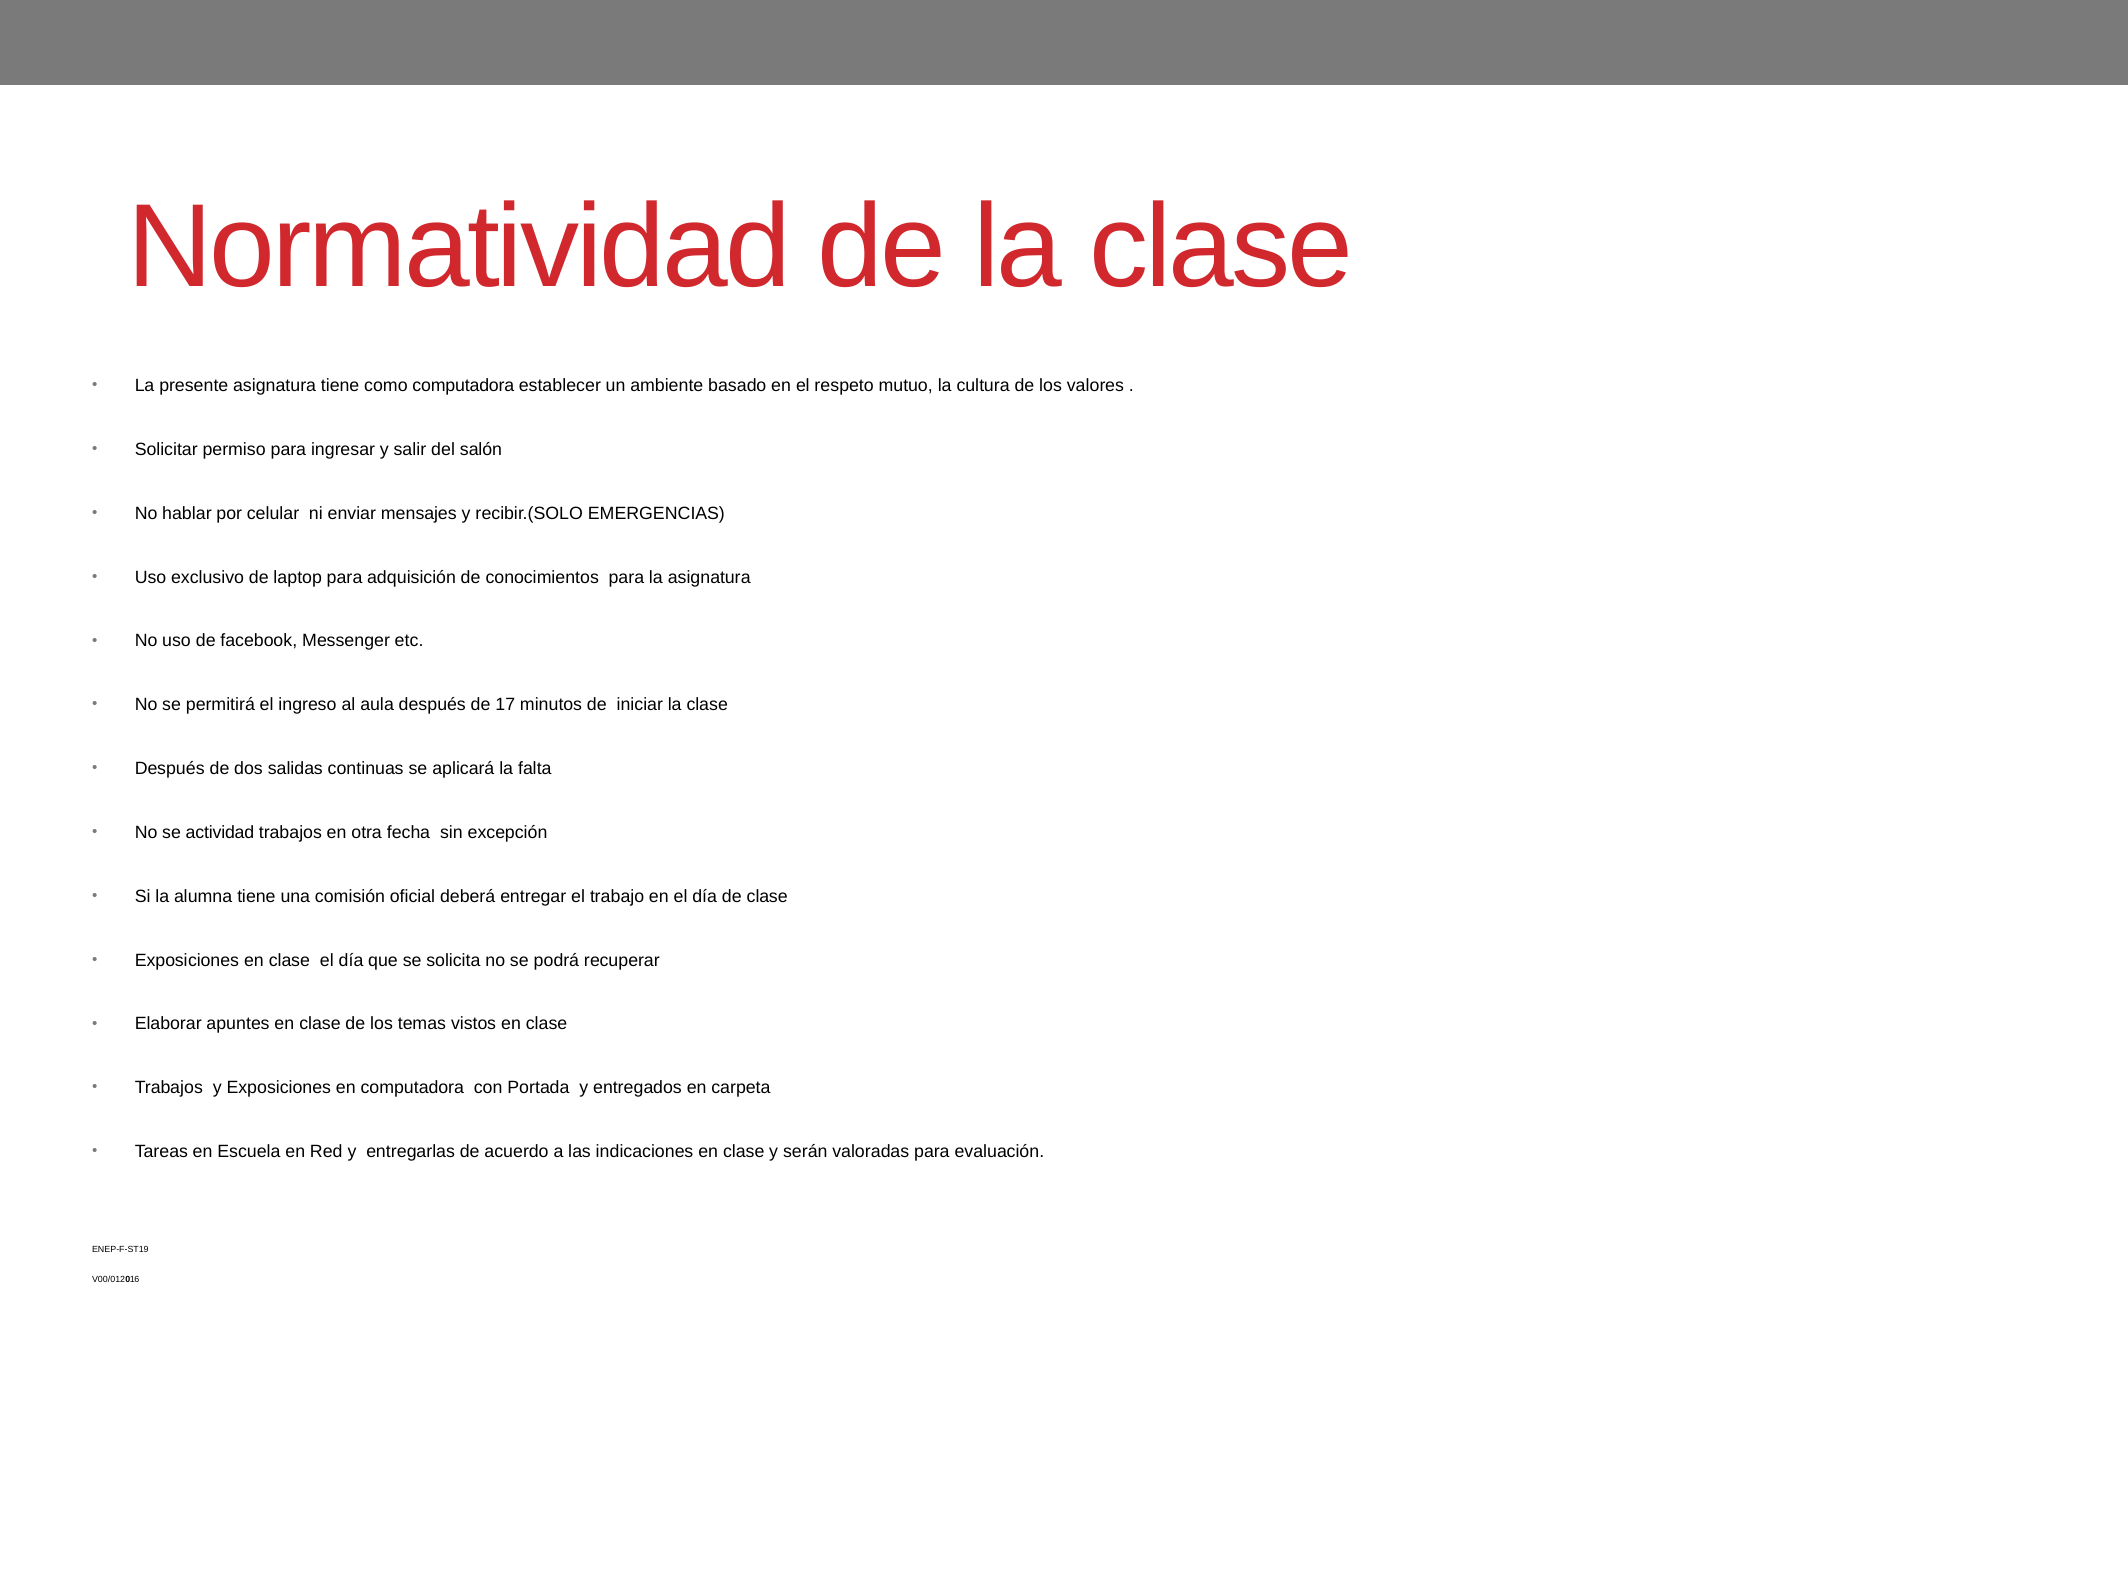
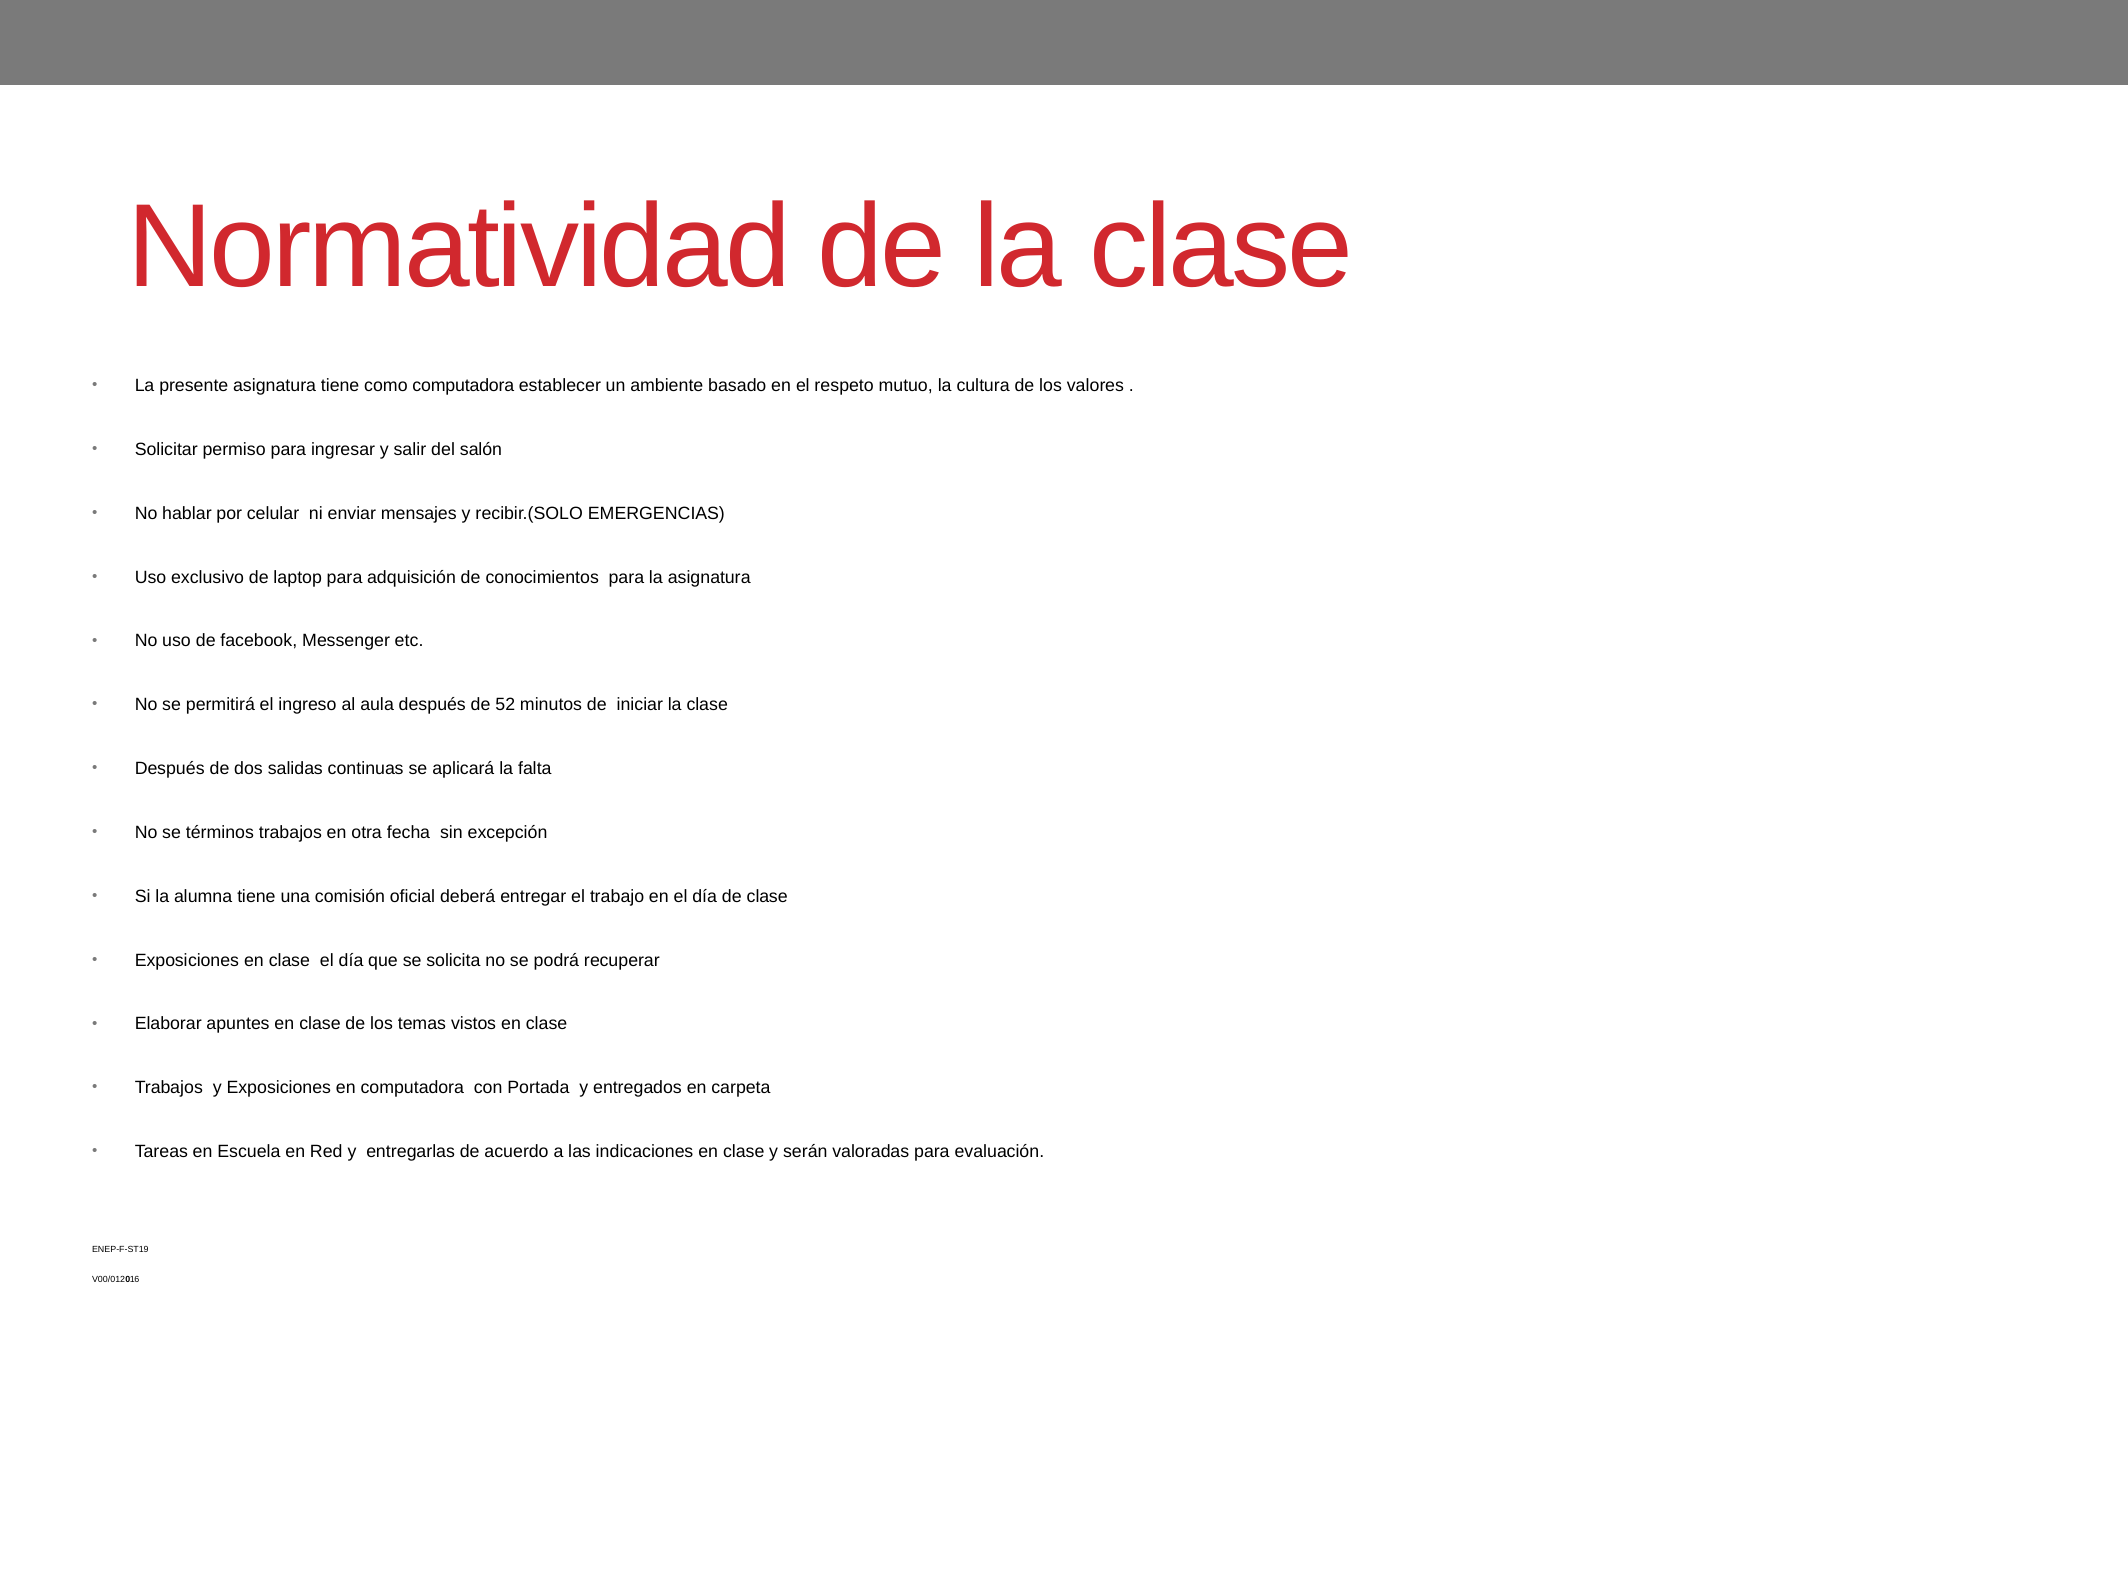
17: 17 -> 52
actividad: actividad -> términos
